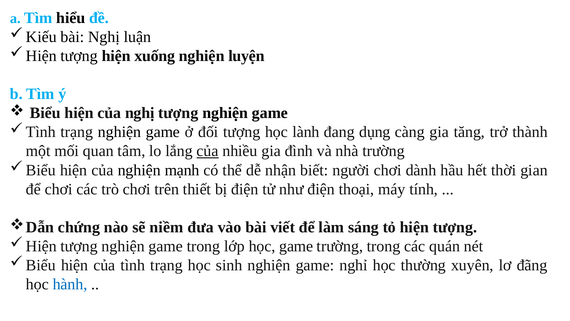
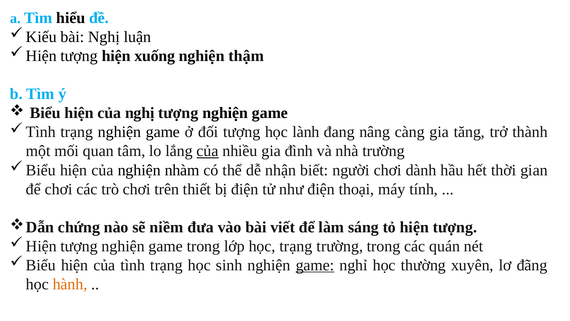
luyện: luyện -> thậm
dụng: dụng -> nâng
mạnh: mạnh -> nhàm
học game: game -> trạng
game at (315, 265) underline: none -> present
hành colour: blue -> orange
